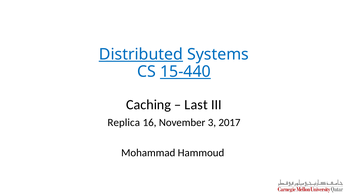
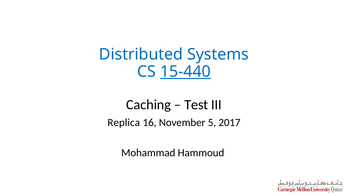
Distributed underline: present -> none
Last: Last -> Test
3: 3 -> 5
